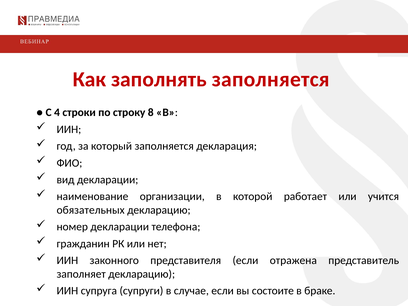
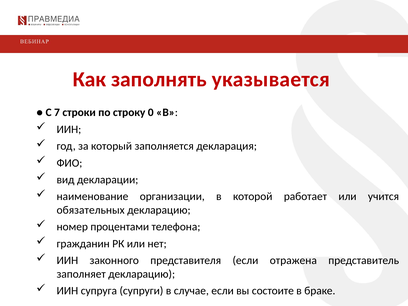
заполнять заполняется: заполняется -> указывается
4: 4 -> 7
8: 8 -> 0
номер декларации: декларации -> процентами
